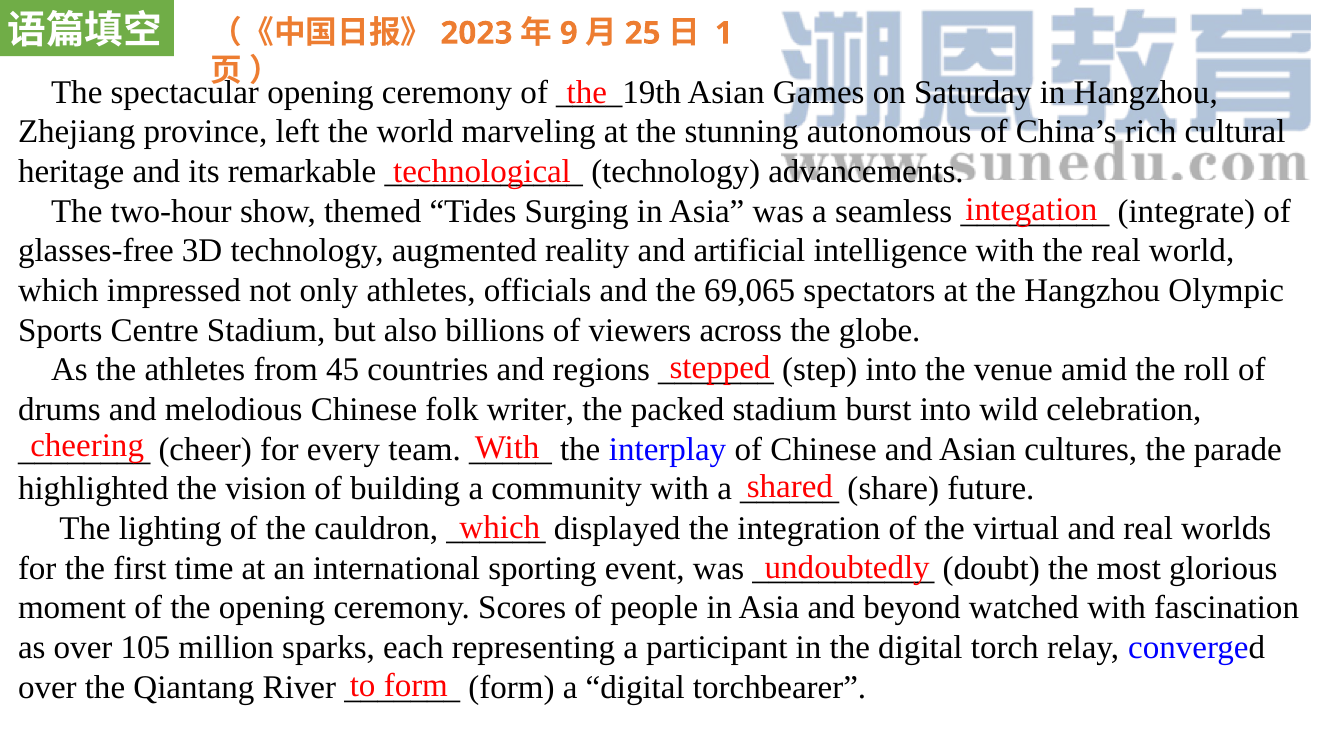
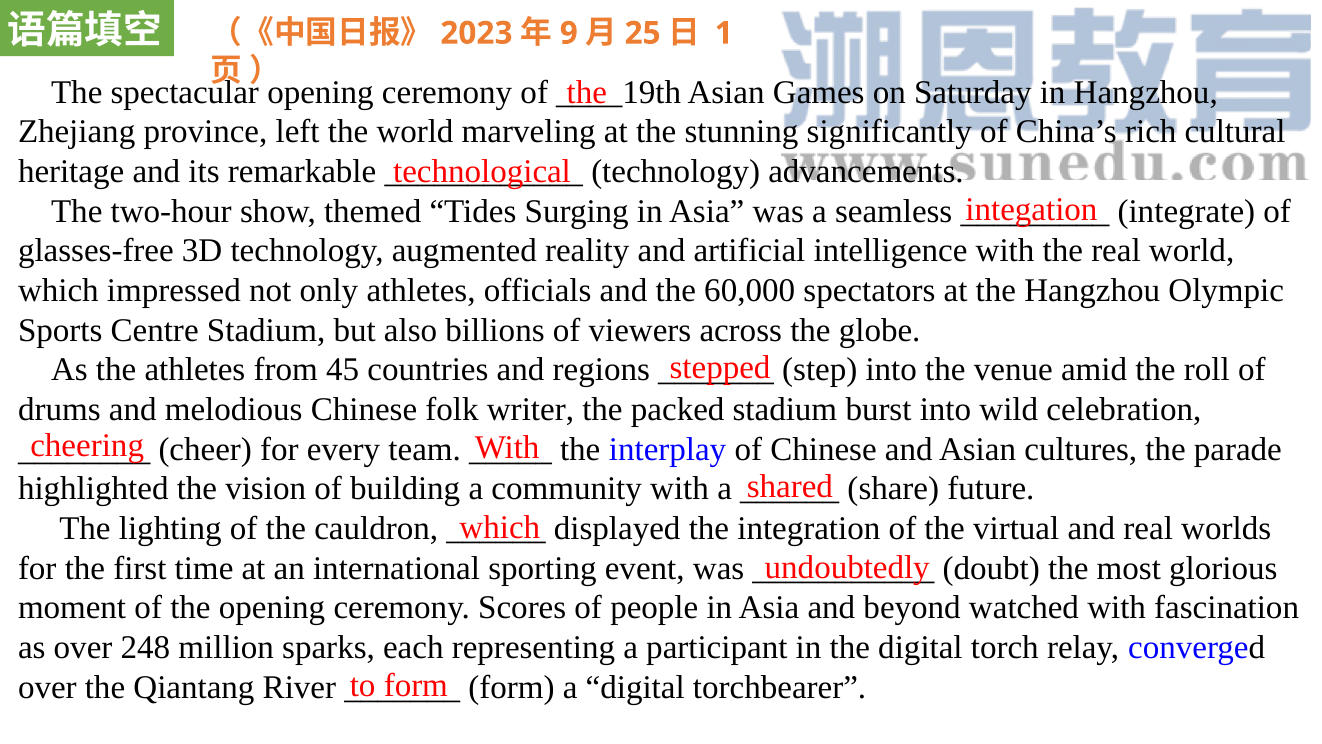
autonomous: autonomous -> significantly
69,065: 69,065 -> 60,000
105: 105 -> 248
